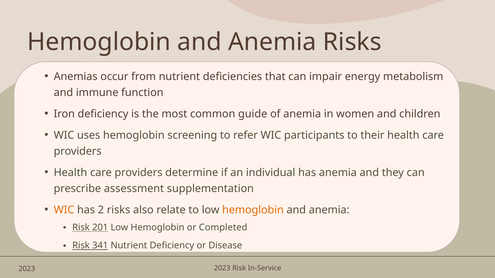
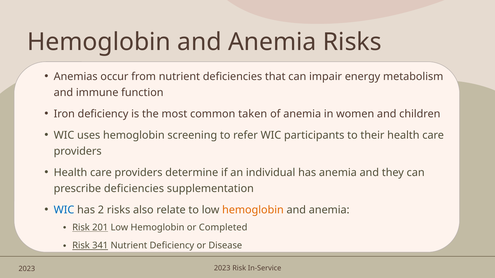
guide: guide -> taken
prescribe assessment: assessment -> deficiencies
WIC at (64, 210) colour: orange -> blue
